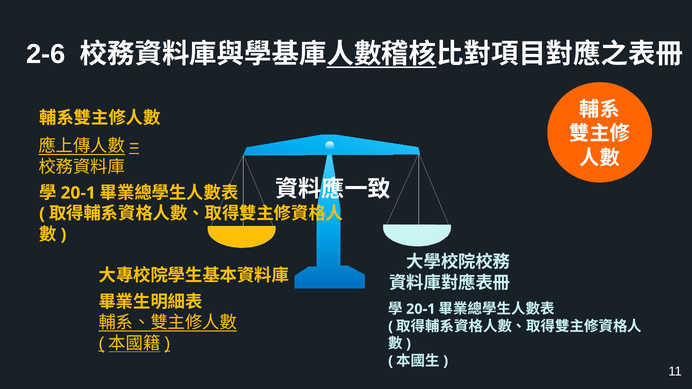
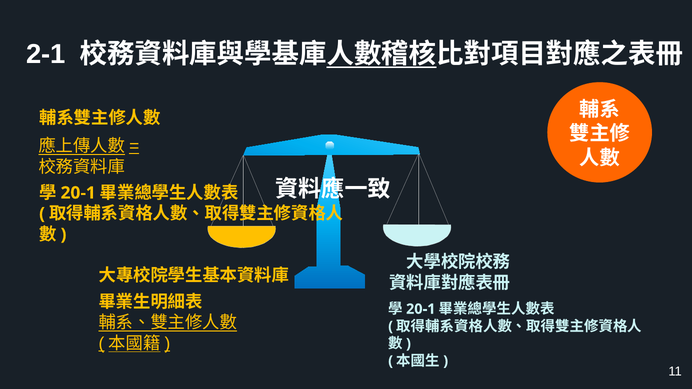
2-6: 2-6 -> 2-1
